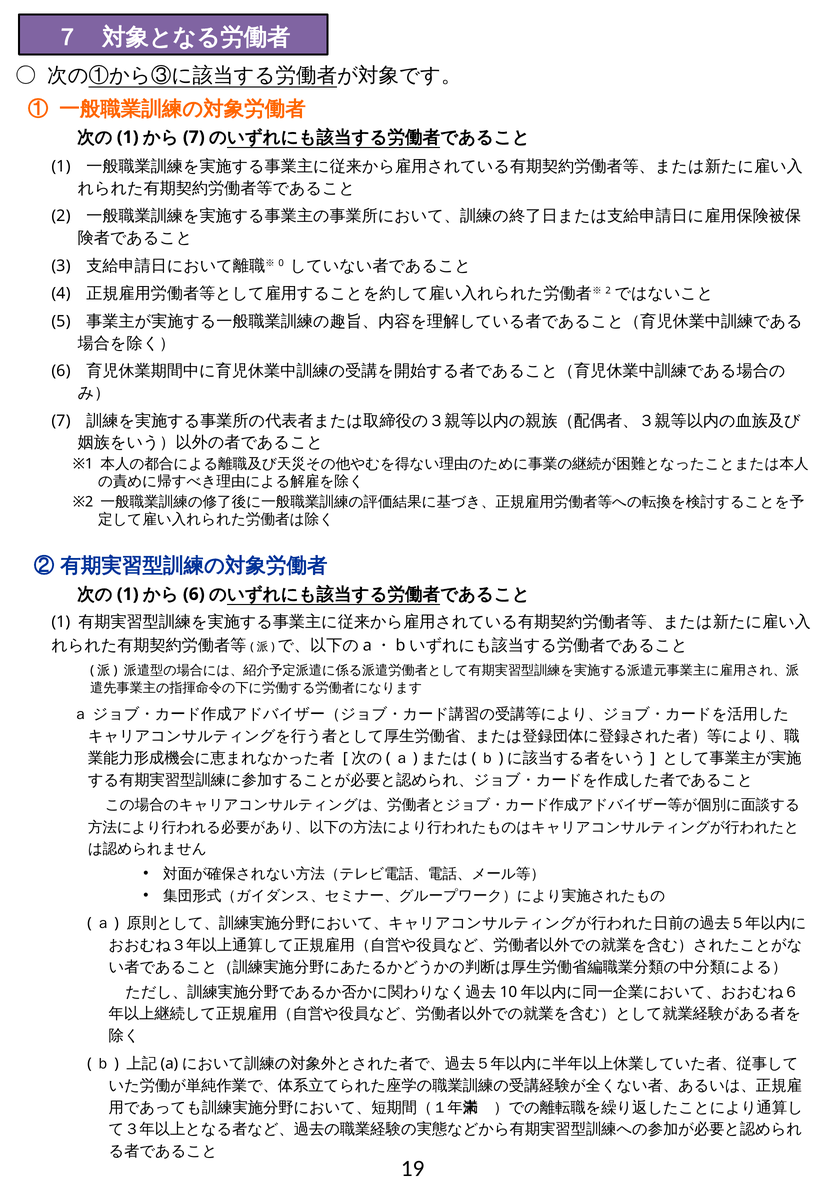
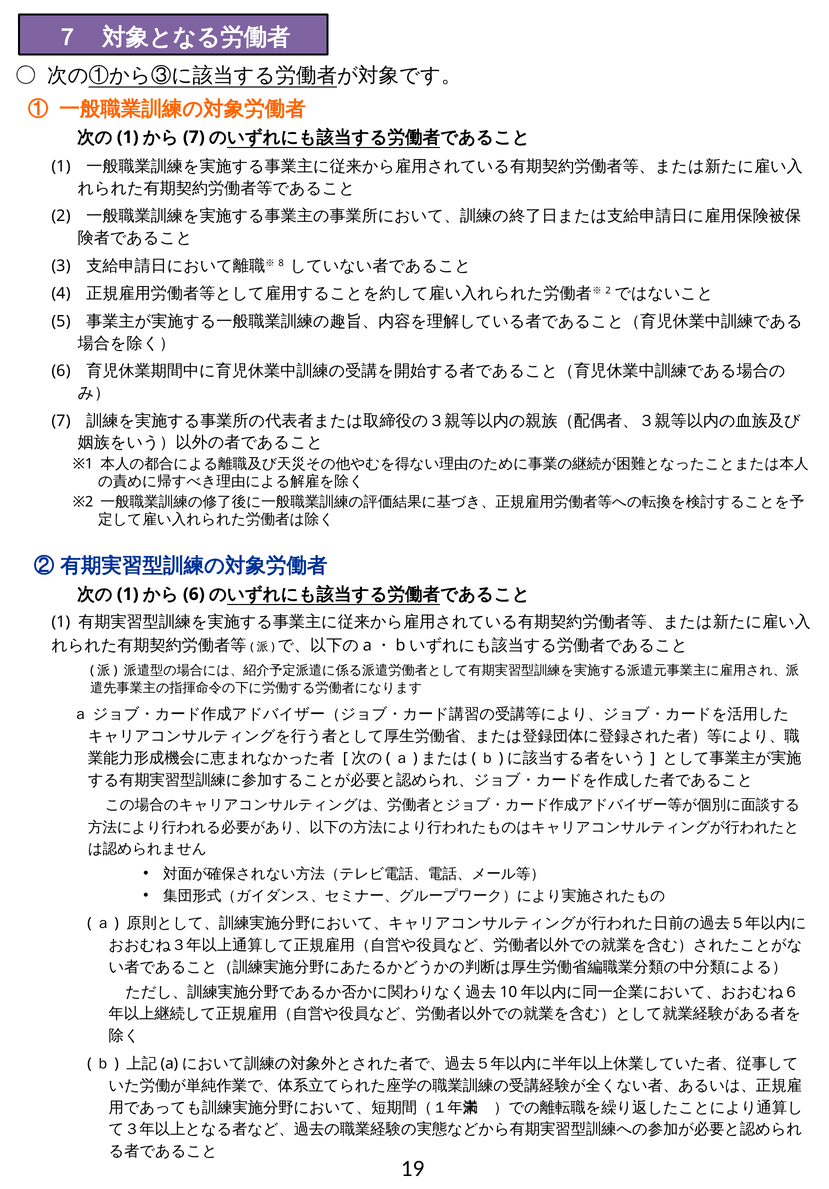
0: 0 -> 8
